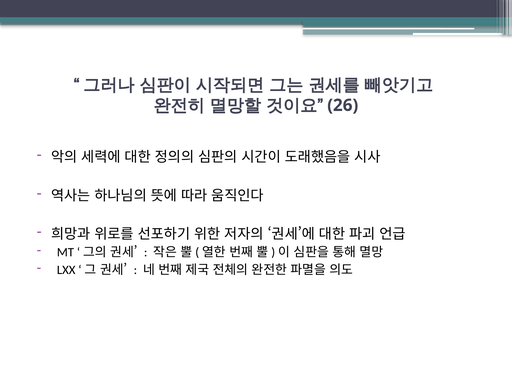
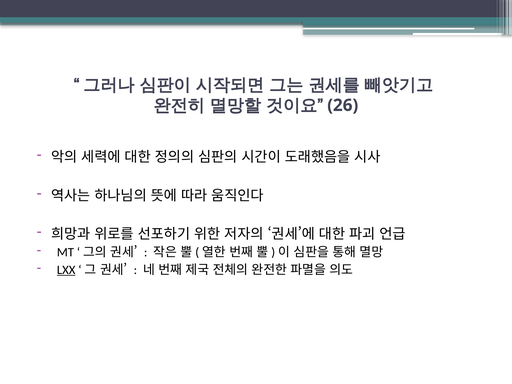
LXX underline: none -> present
